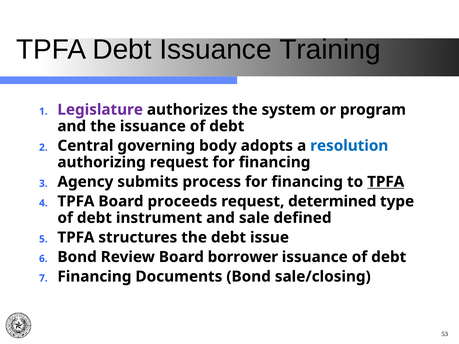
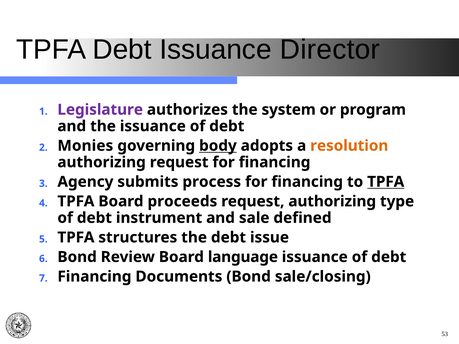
Training: Training -> Director
Central: Central -> Monies
body underline: none -> present
resolution colour: blue -> orange
request determined: determined -> authorizing
borrower: borrower -> language
